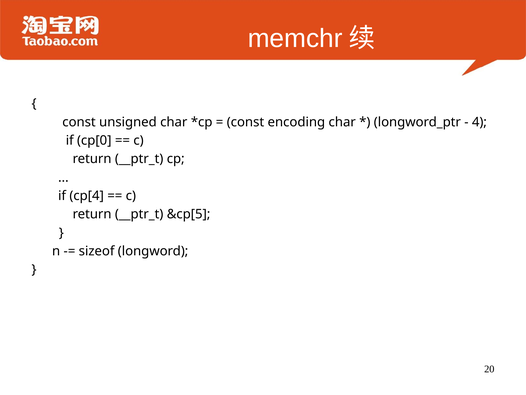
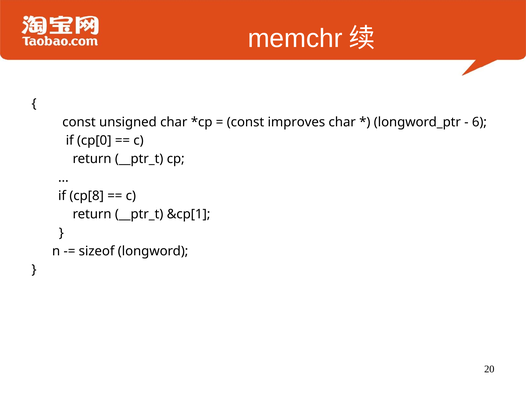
encoding: encoding -> improves
4: 4 -> 6
cp[4: cp[4 -> cp[8
&cp[5: &cp[5 -> &cp[1
